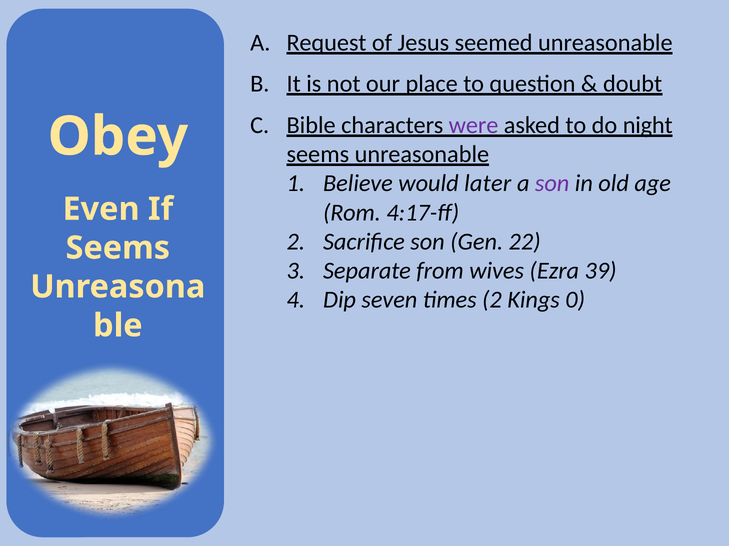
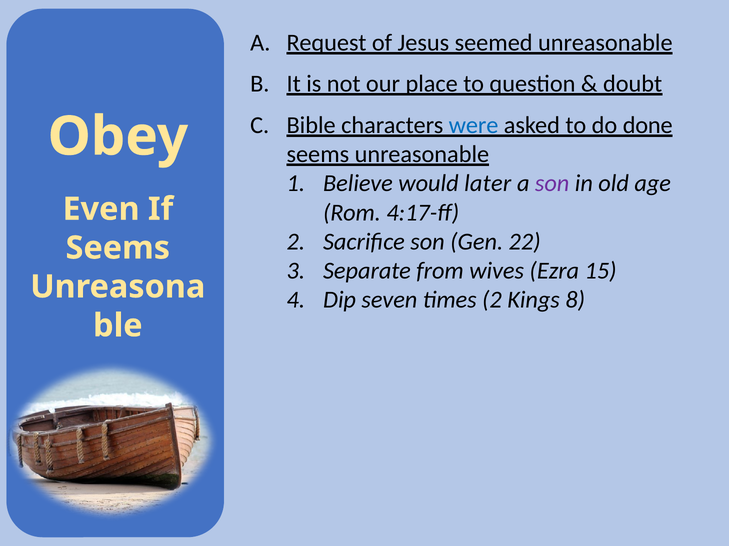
were colour: purple -> blue
night: night -> done
39: 39 -> 15
0: 0 -> 8
